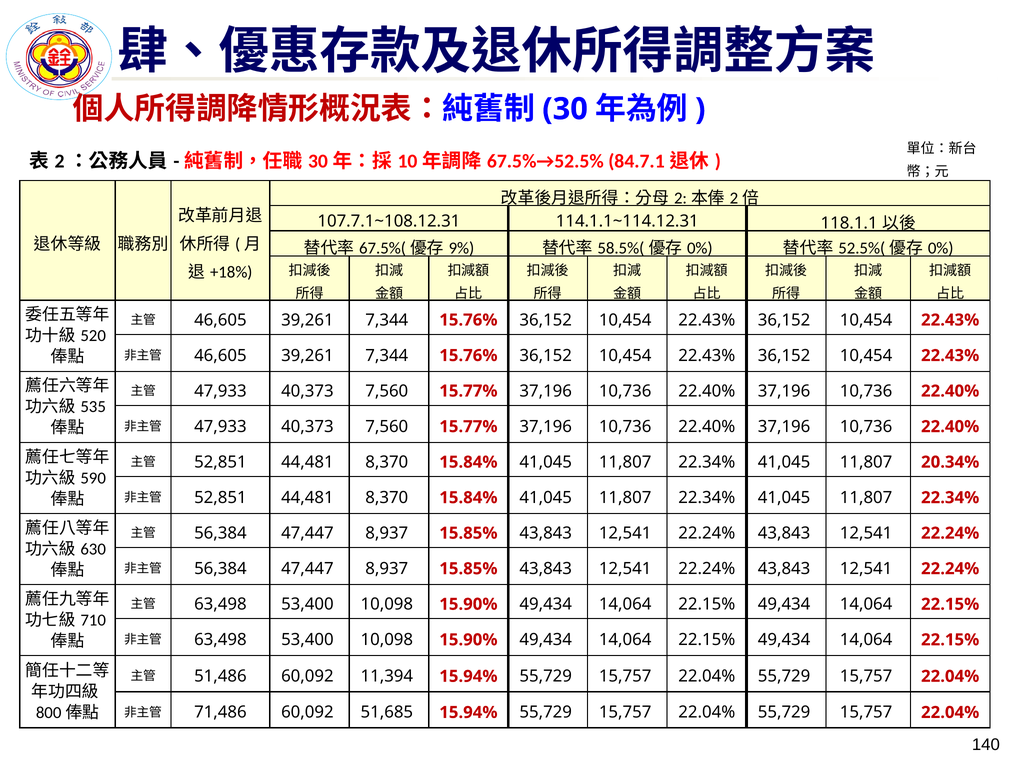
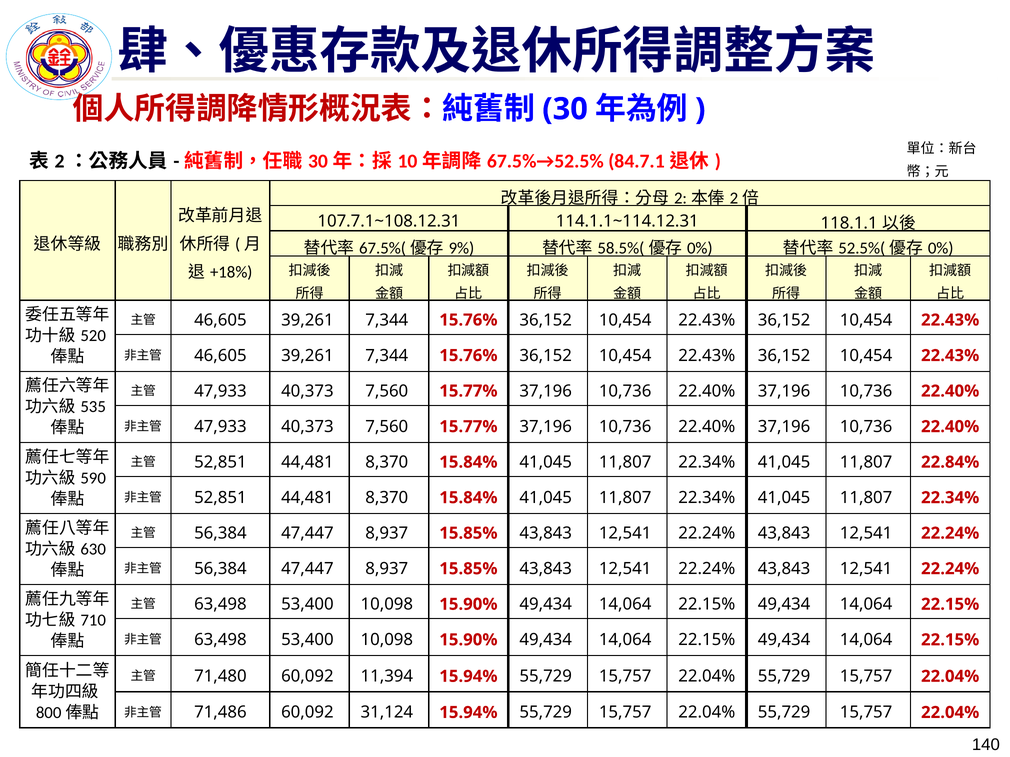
20.34%: 20.34% -> 22.84%
51,486: 51,486 -> 71,480
51,685: 51,685 -> 31,124
